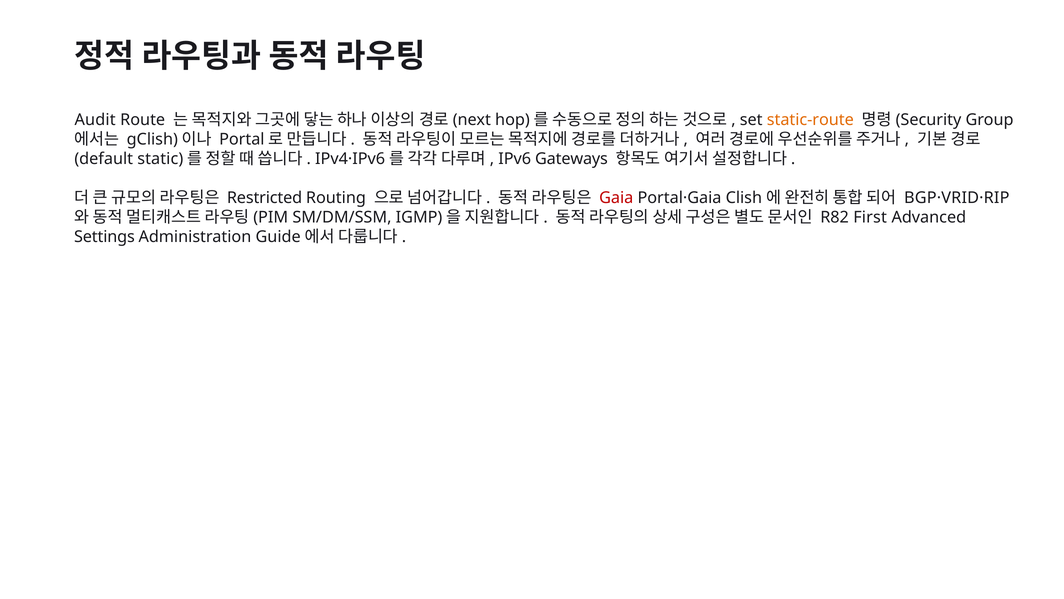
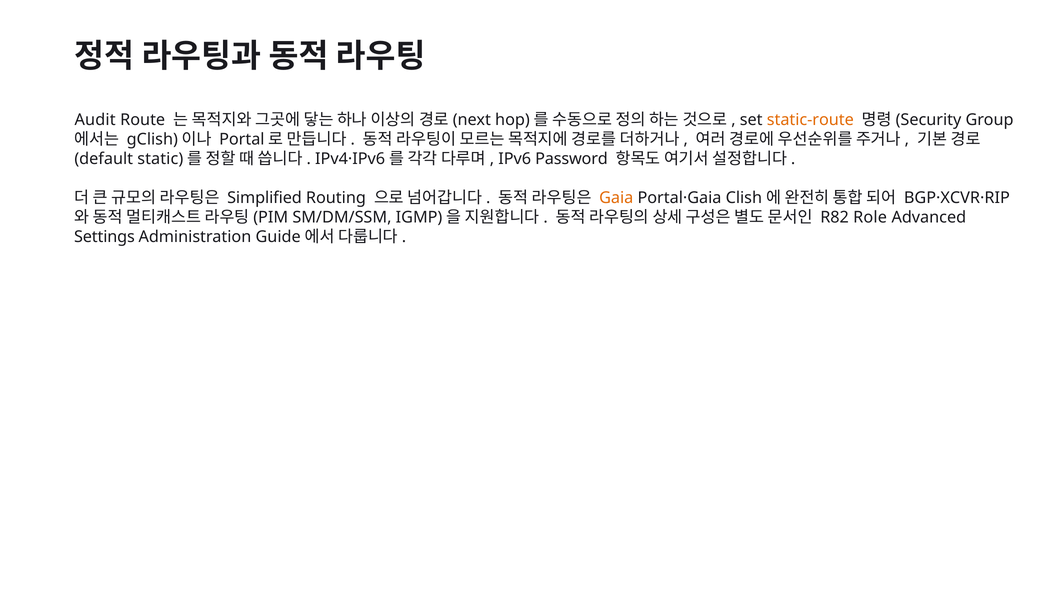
Gateways: Gateways -> Password
Restricted: Restricted -> Simplified
Gaia colour: red -> orange
BGP·VRID·RIP: BGP·VRID·RIP -> BGP·XCVR·RIP
First: First -> Role
